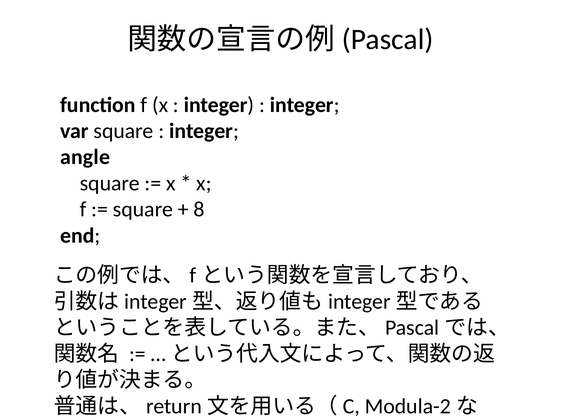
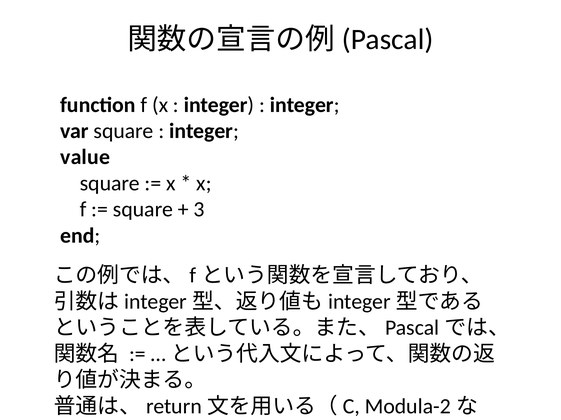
angle: angle -> value
8: 8 -> 3
